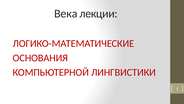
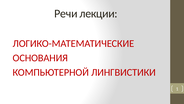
Века: Века -> Речи
